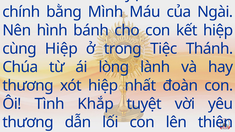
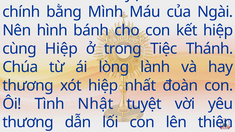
Khắp: Khắp -> Nhật
